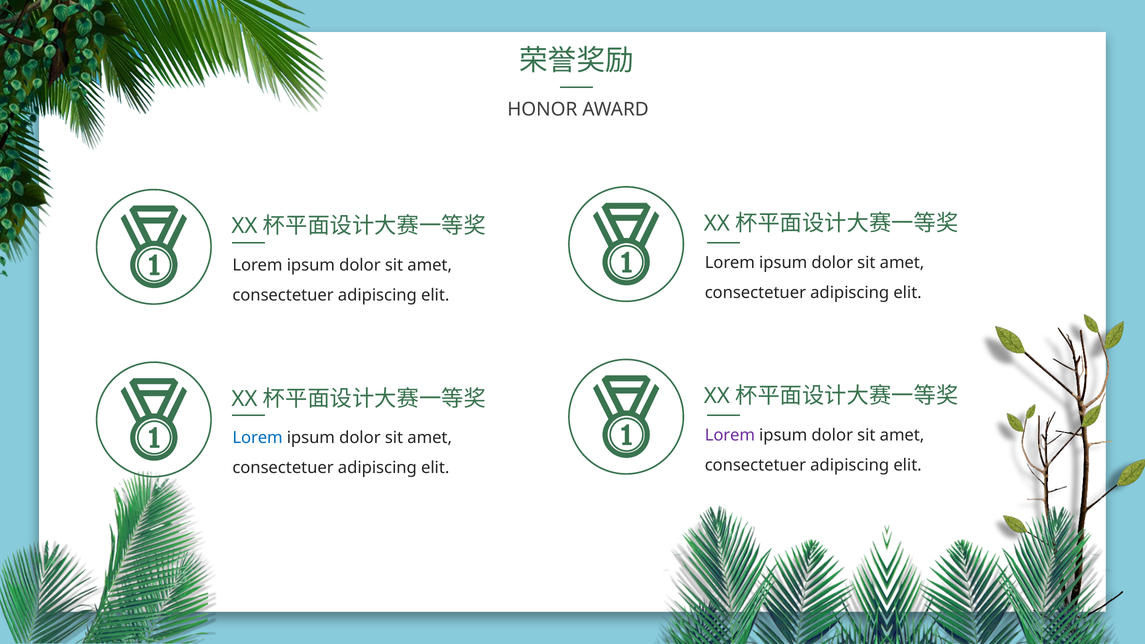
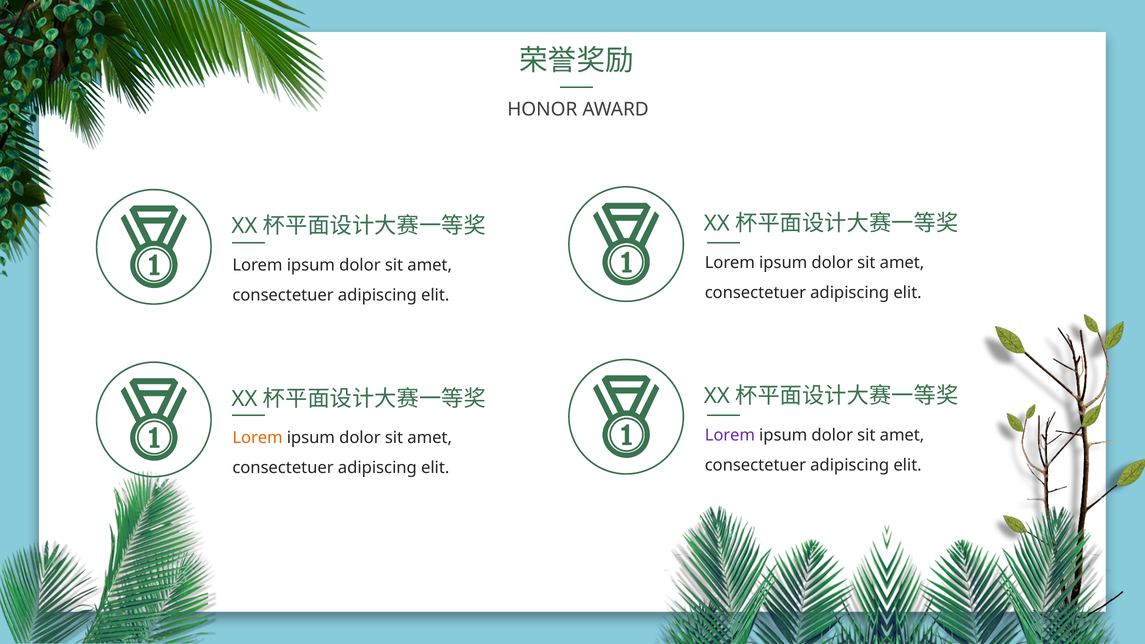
Lorem at (258, 438) colour: blue -> orange
